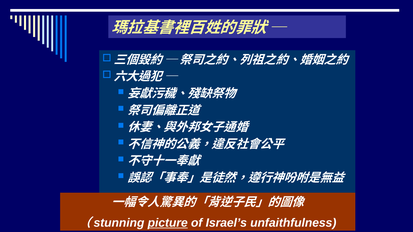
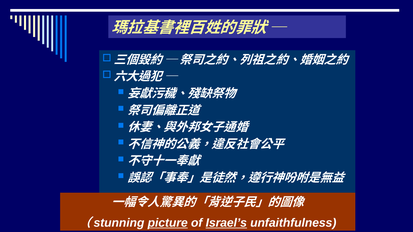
Israel’s underline: none -> present
